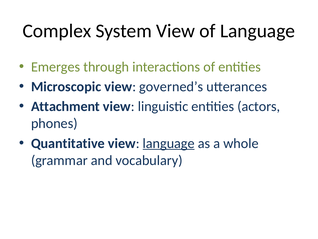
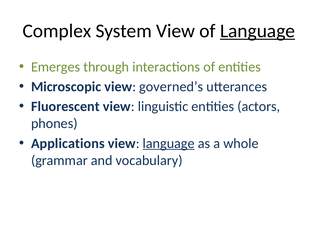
Language at (258, 31) underline: none -> present
Attachment: Attachment -> Fluorescent
Quantitative: Quantitative -> Applications
